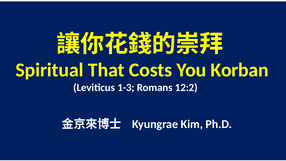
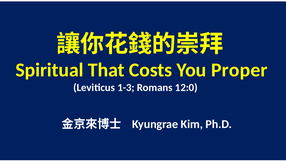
Korban: Korban -> Proper
12:2: 12:2 -> 12:0
